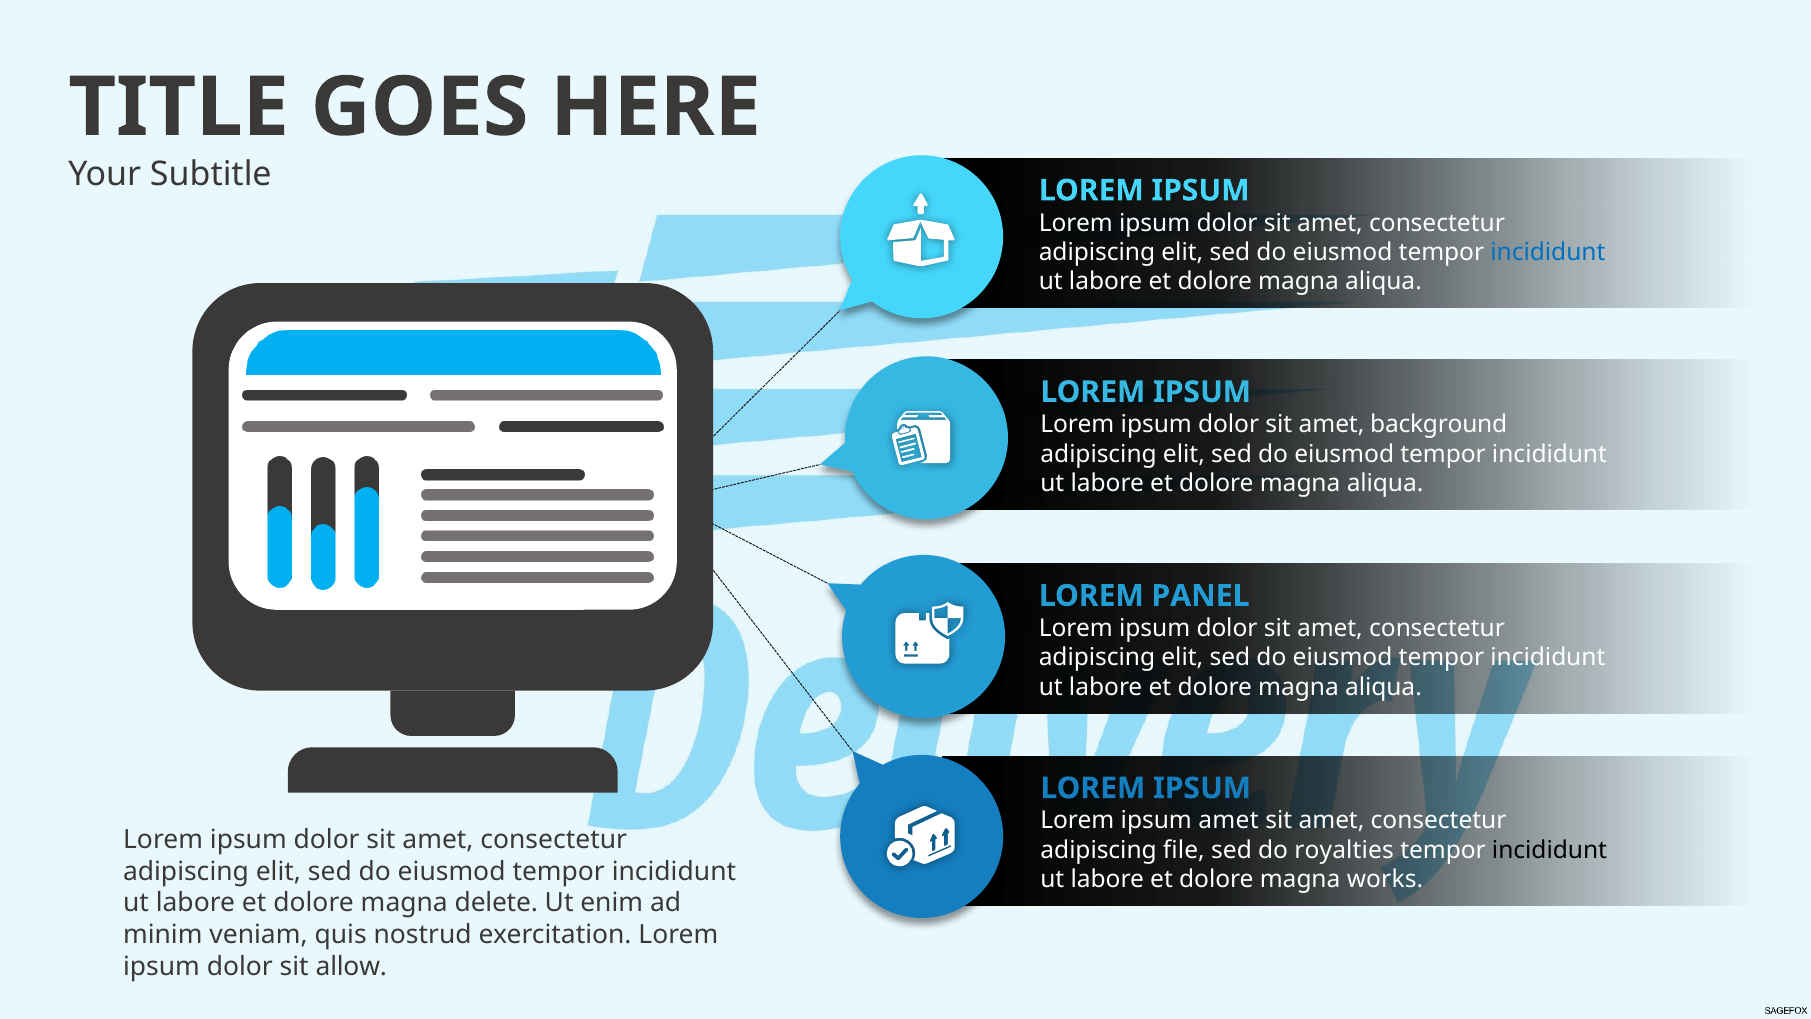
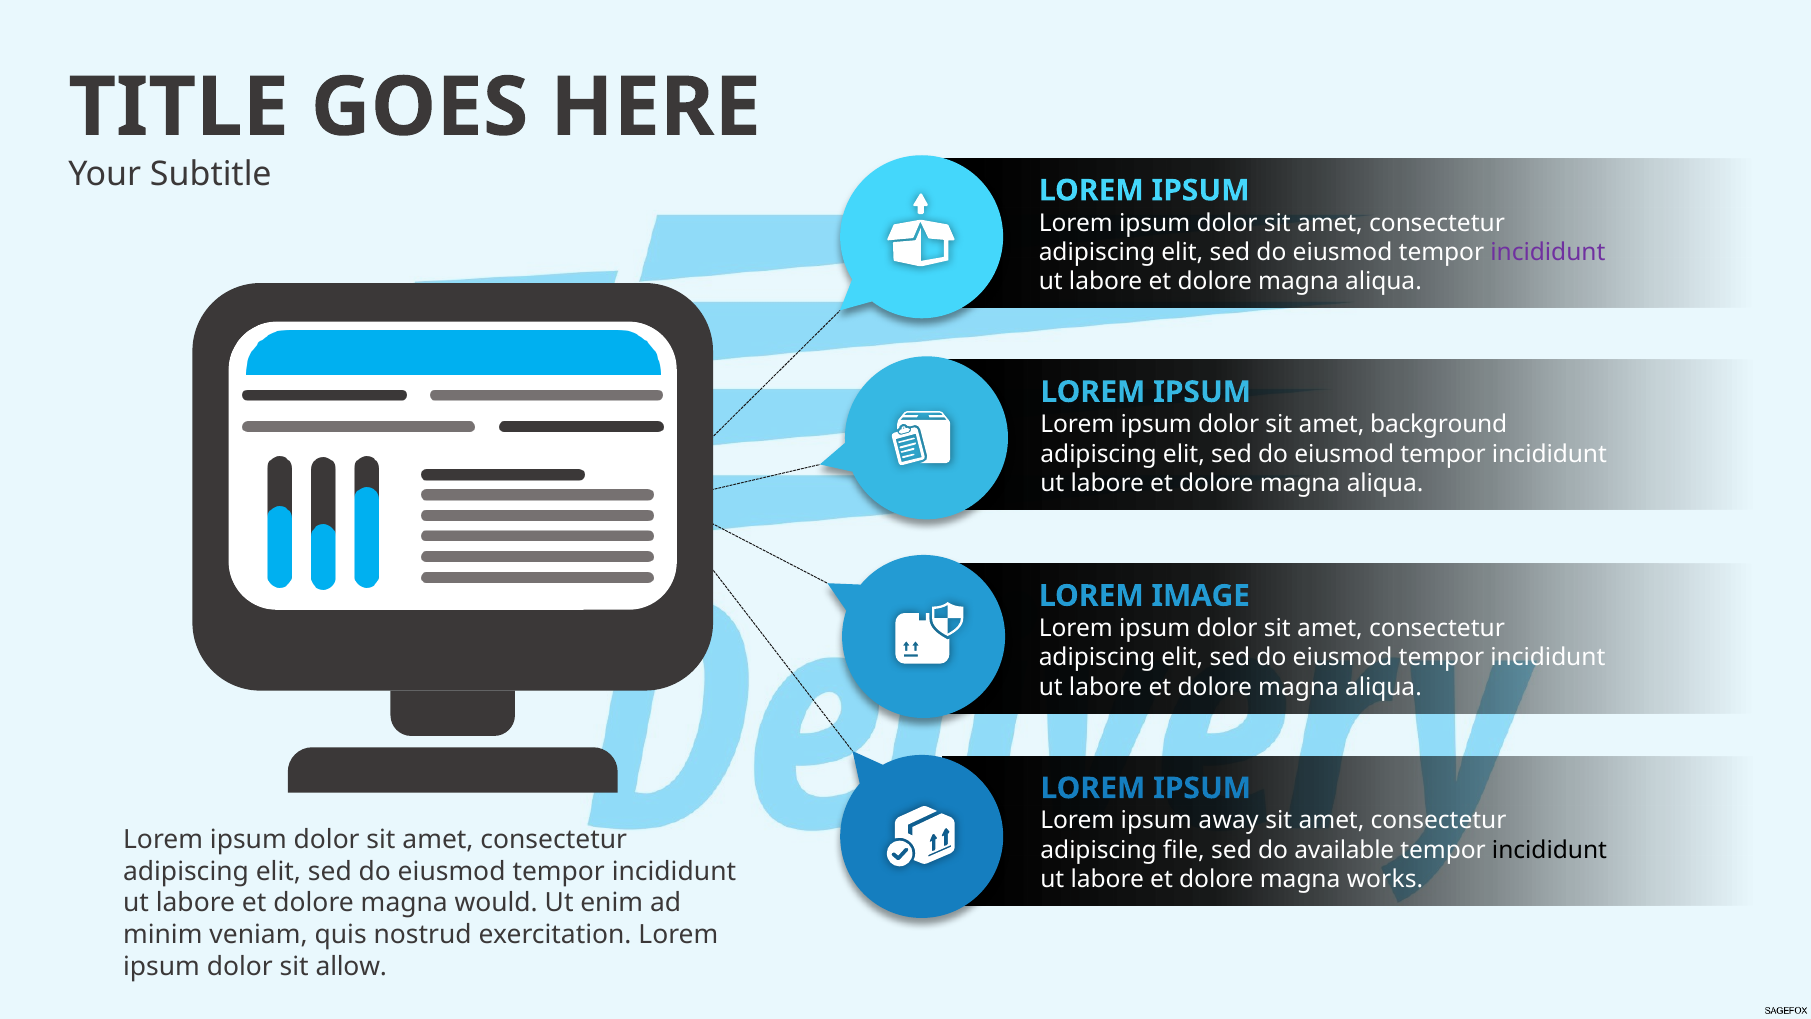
incididunt at (1548, 252) colour: blue -> purple
PANEL: PANEL -> IMAGE
ipsum amet: amet -> away
royalties: royalties -> available
delete: delete -> would
